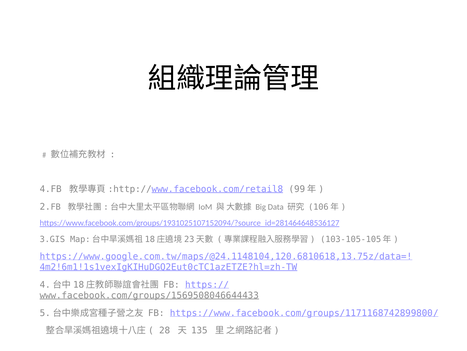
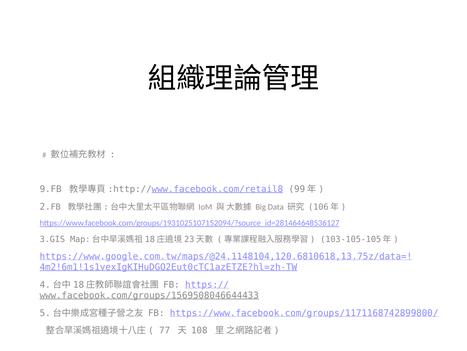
4.FB: 4.FB -> 9.FB
28: 28 -> 77
135: 135 -> 108
